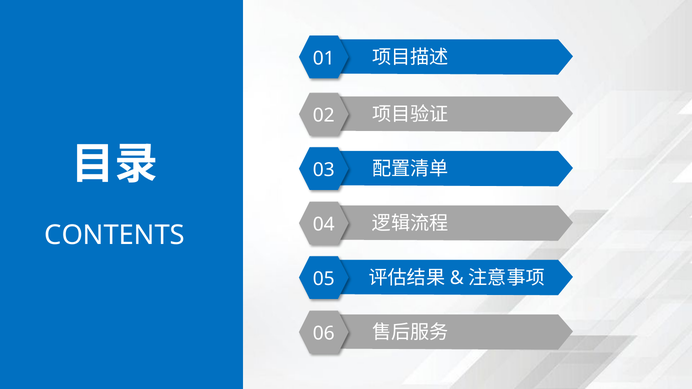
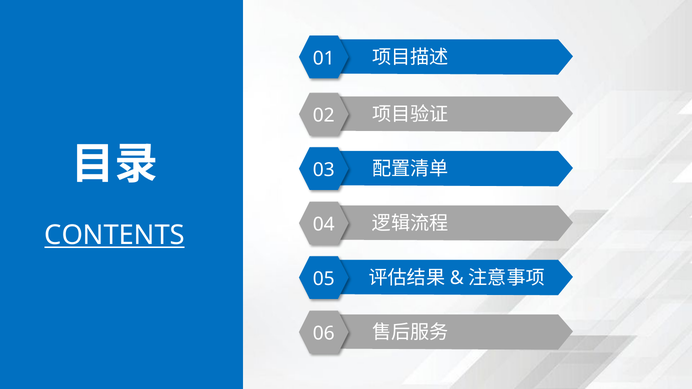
CONTENTS underline: none -> present
